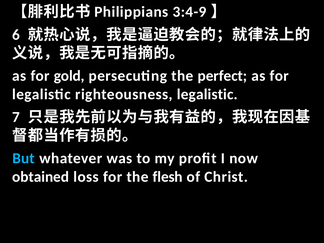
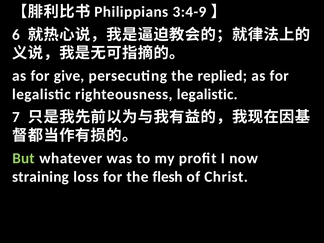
gold: gold -> give
perfect: perfect -> replied
But colour: light blue -> light green
obtained: obtained -> straining
